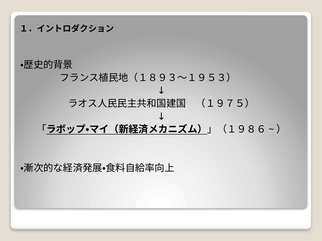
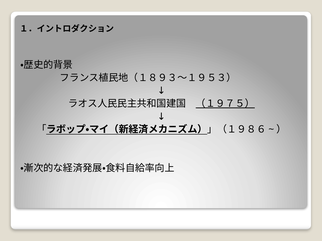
（１９７５） underline: none -> present
